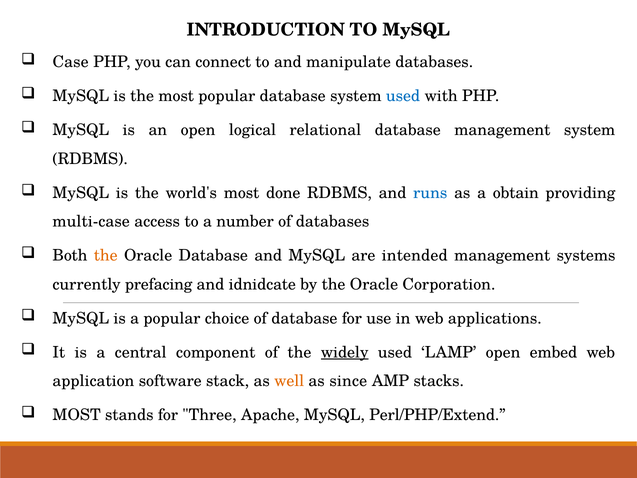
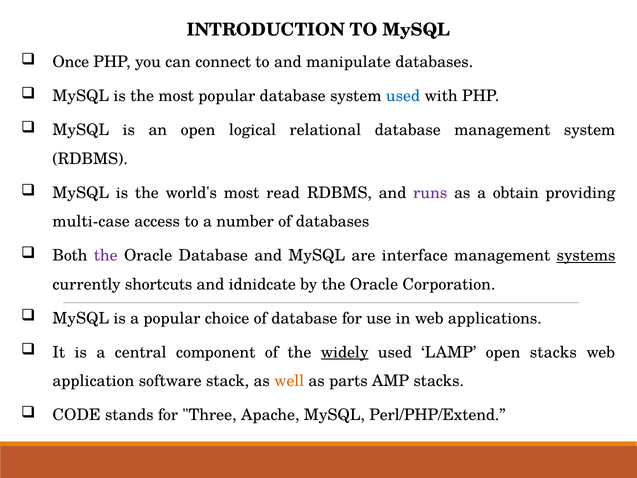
Case: Case -> Once
done: done -> read
runs colour: blue -> purple
the at (106, 255) colour: orange -> purple
intended: intended -> interface
systems underline: none -> present
prefacing: prefacing -> shortcuts
open embed: embed -> stacks
since: since -> parts
MOST at (77, 415): MOST -> CODE
